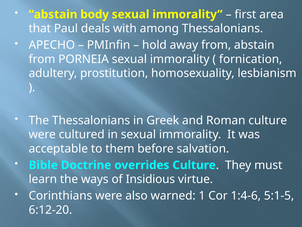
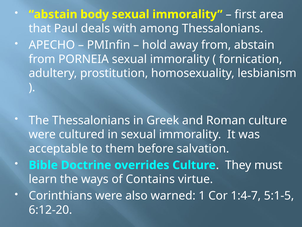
Insidious: Insidious -> Contains
1:4-6: 1:4-6 -> 1:4-7
